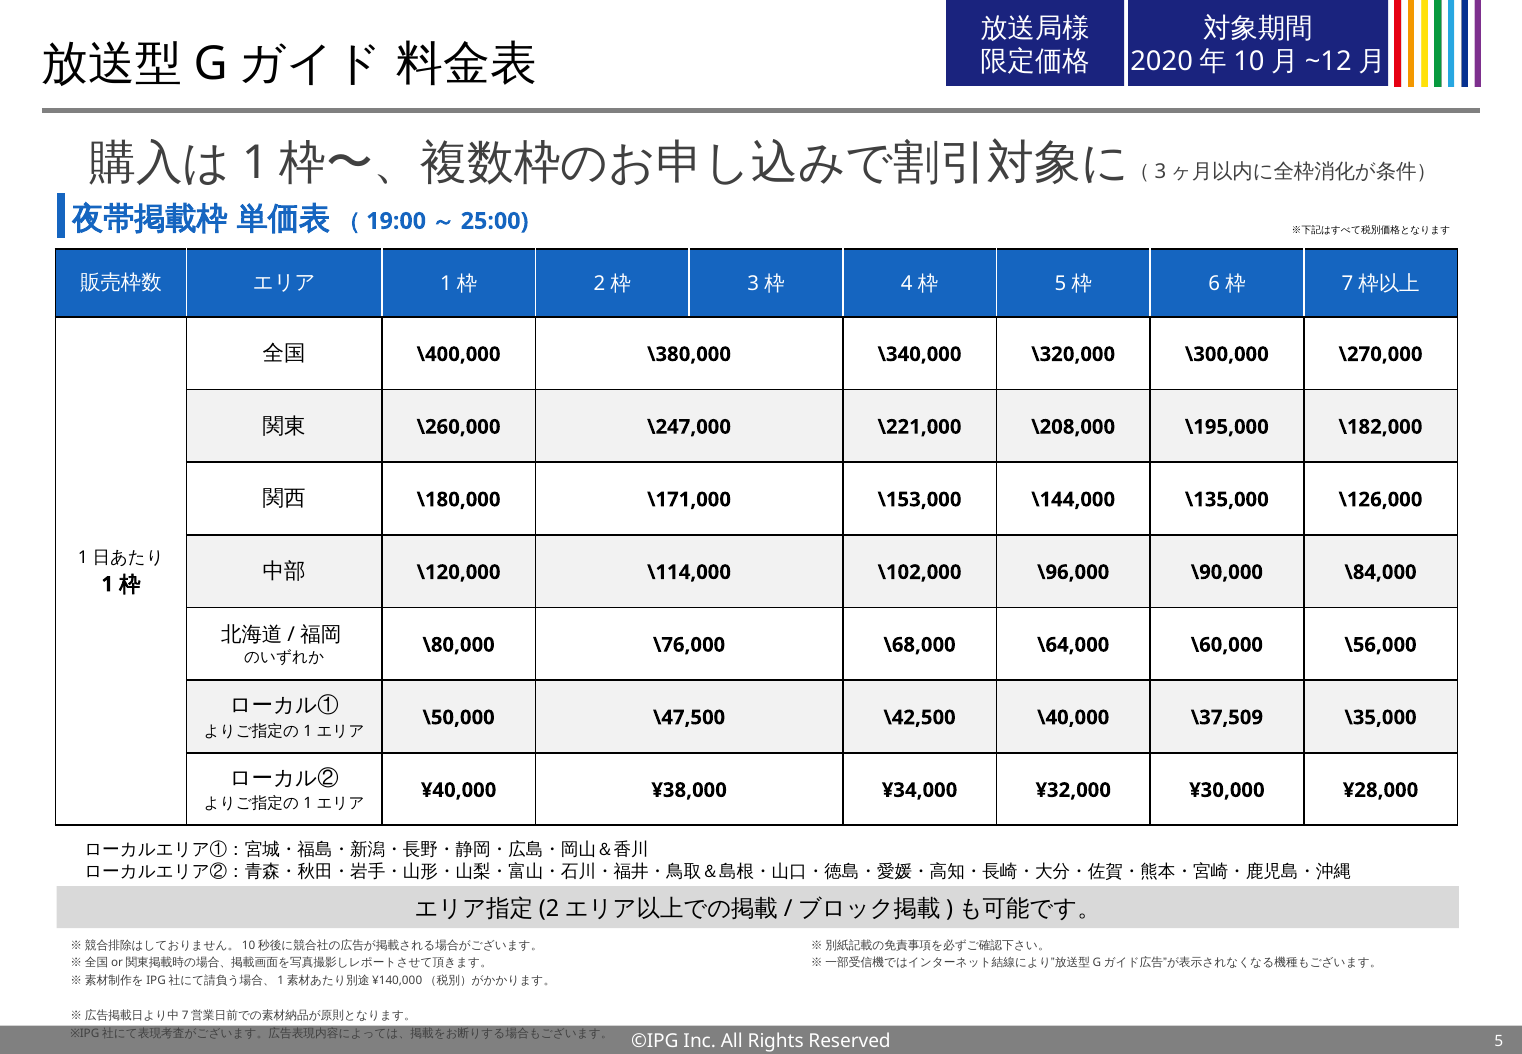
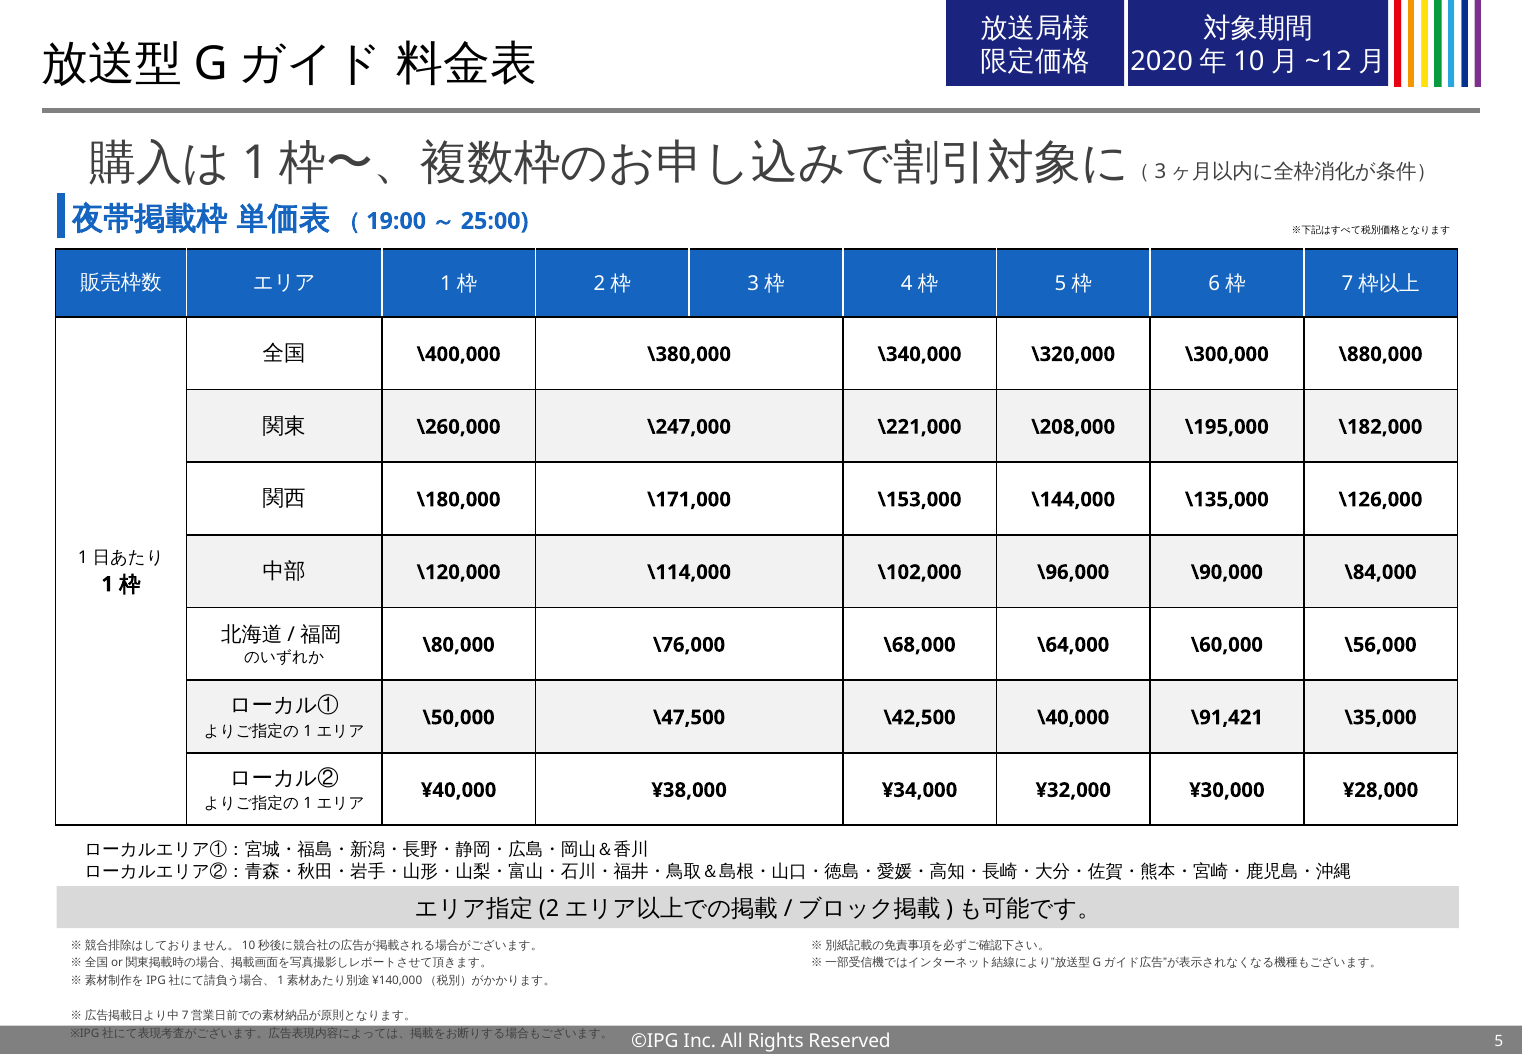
\270,000: \270,000 -> \880,000
\37,509: \37,509 -> \91,421
